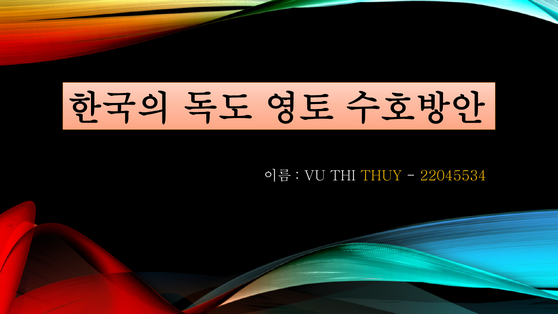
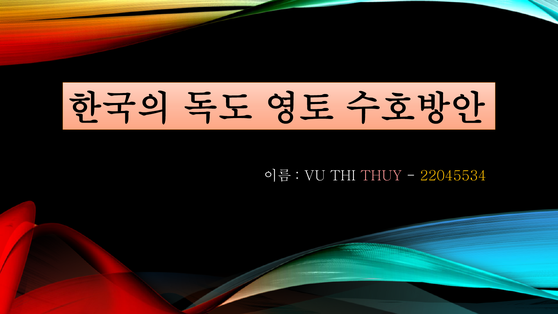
THUY colour: yellow -> pink
